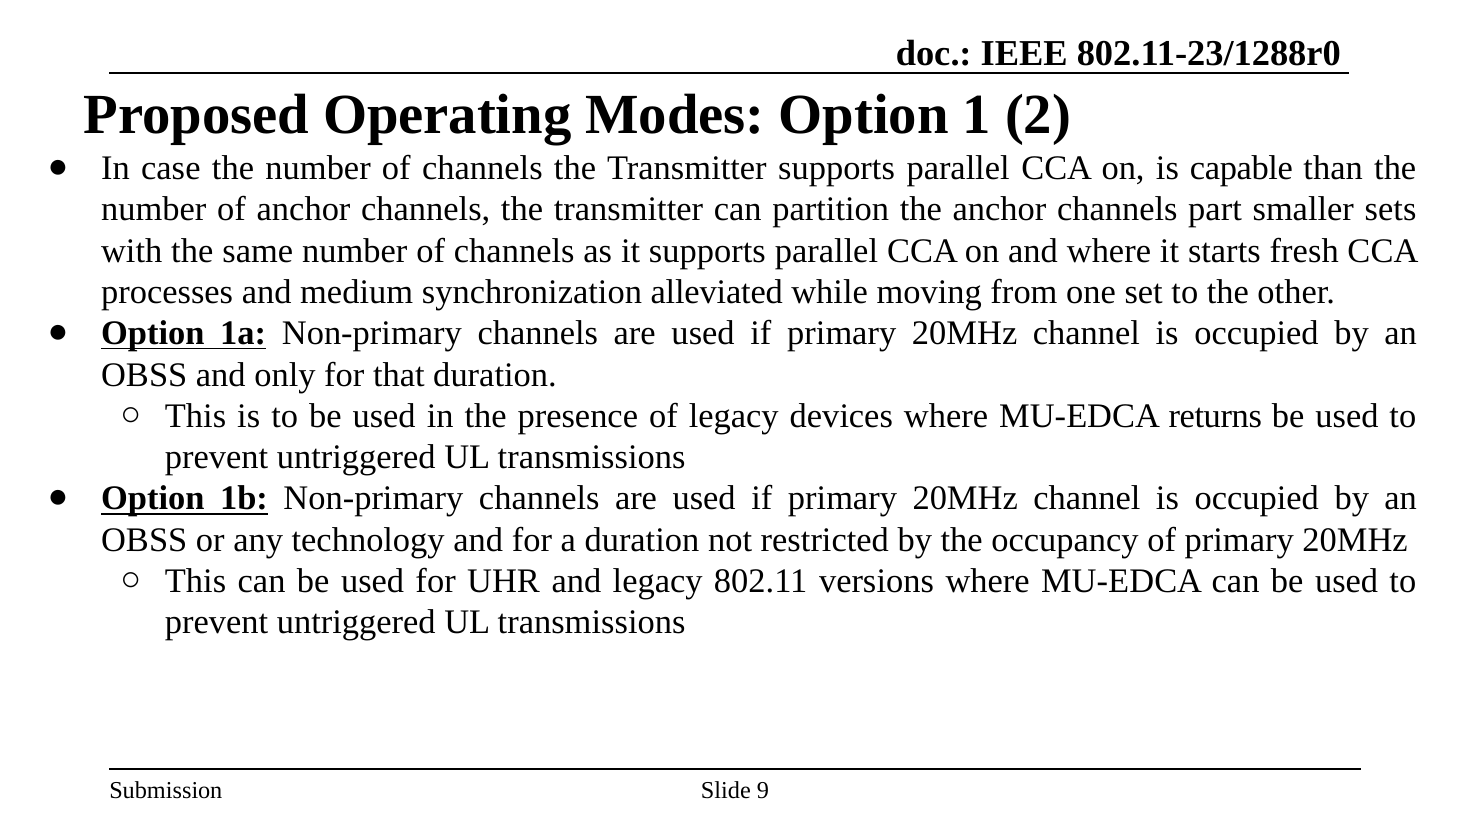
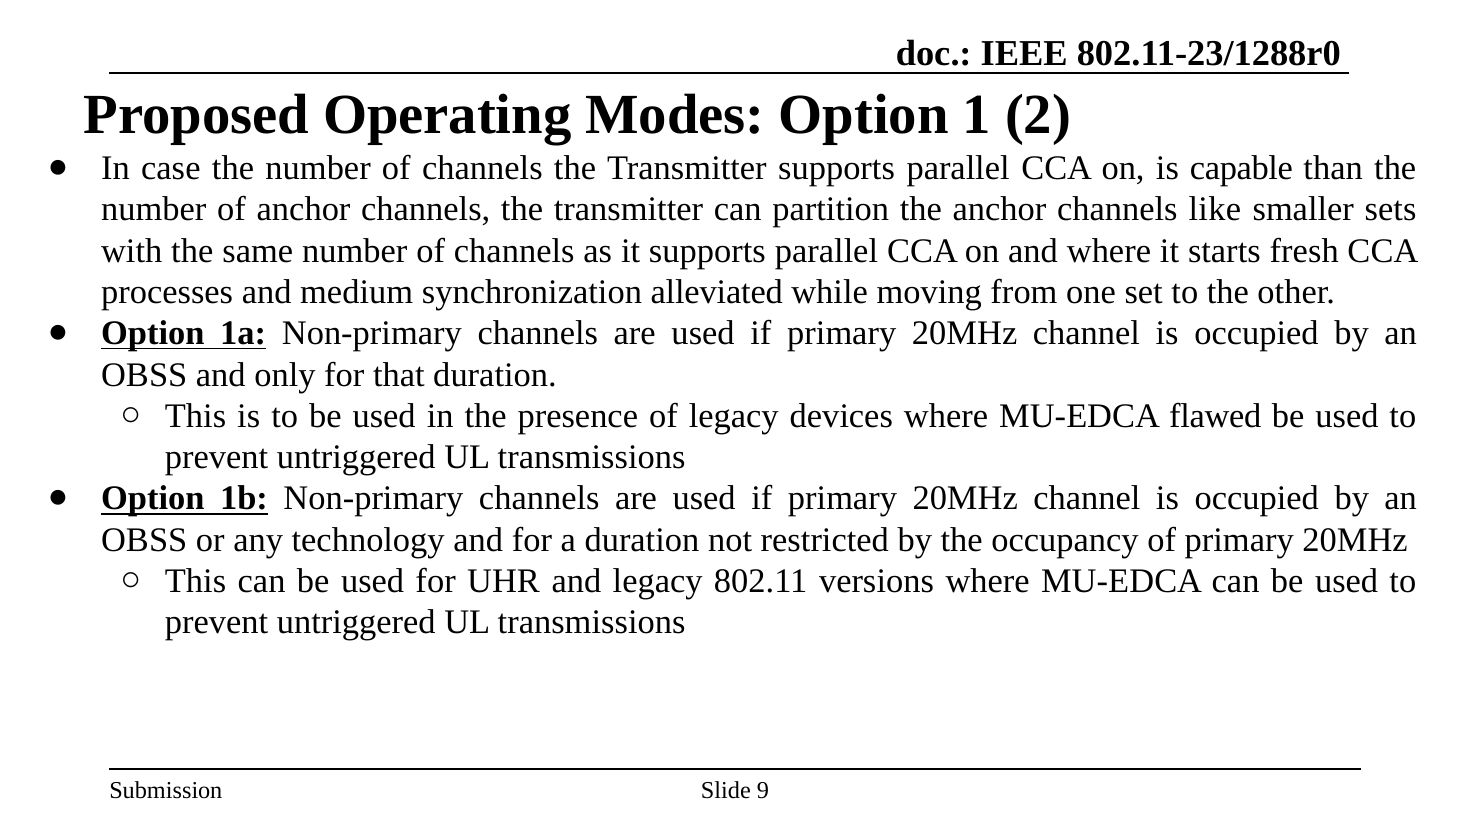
part: part -> like
returns: returns -> flawed
